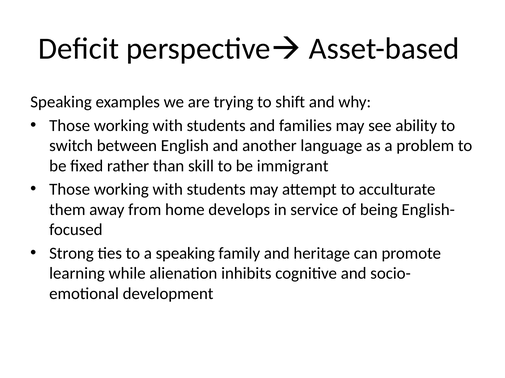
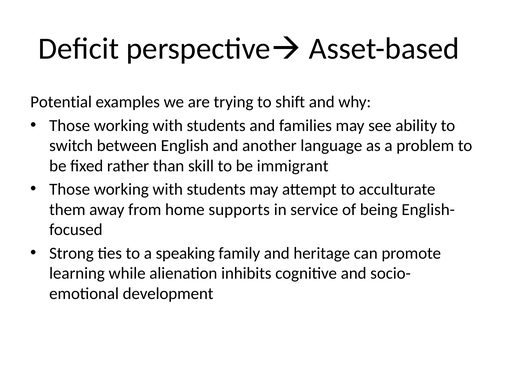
Speaking at (61, 102): Speaking -> Potential
develops: develops -> supports
